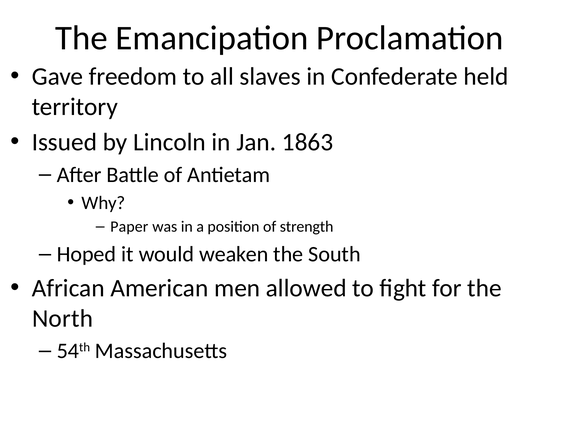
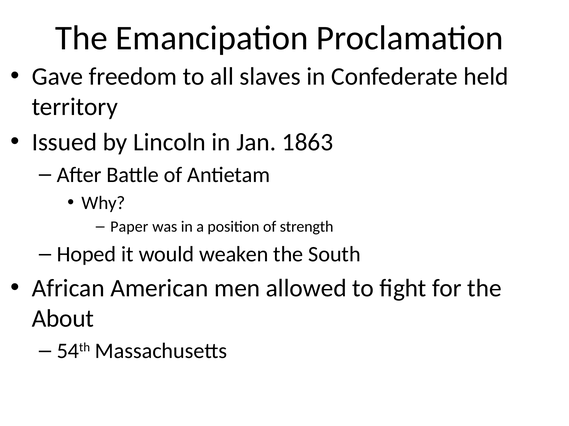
North: North -> About
